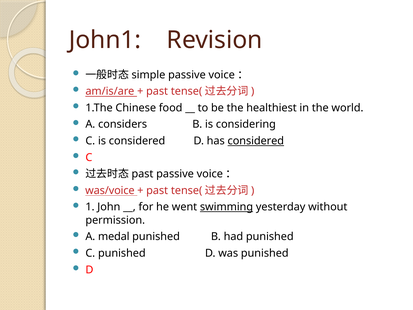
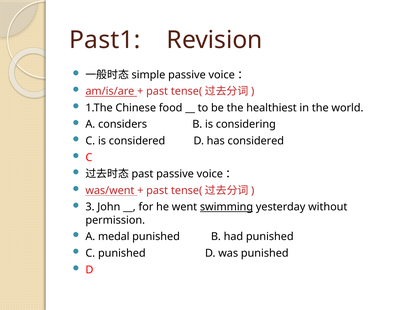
John1: John1 -> Past1
considered at (256, 141) underline: present -> none
was/voice: was/voice -> was/went
1: 1 -> 3
